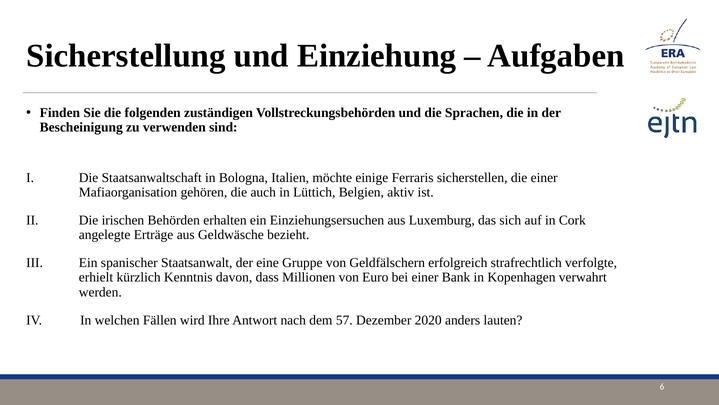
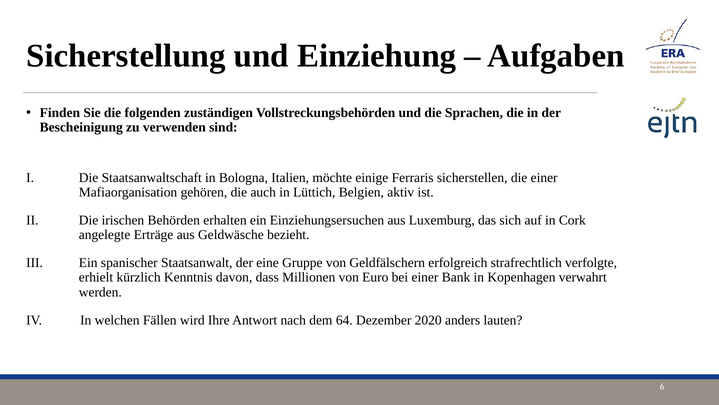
57: 57 -> 64
